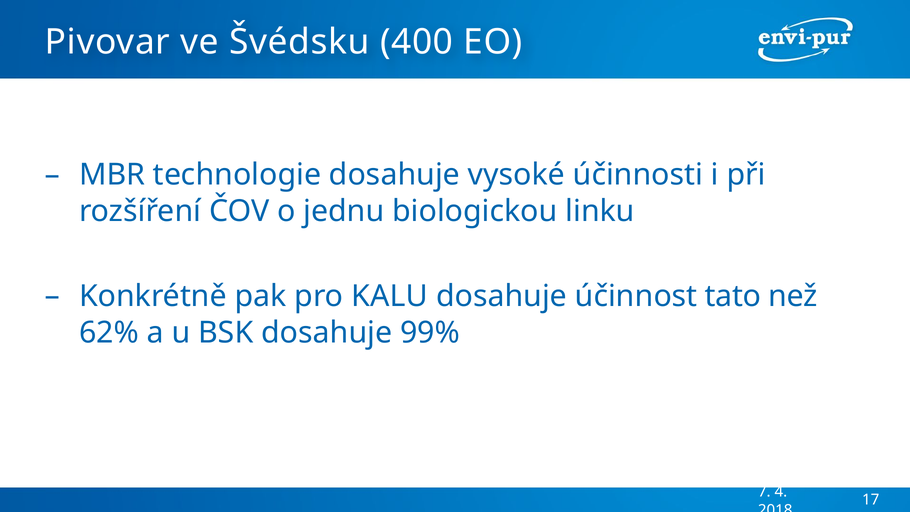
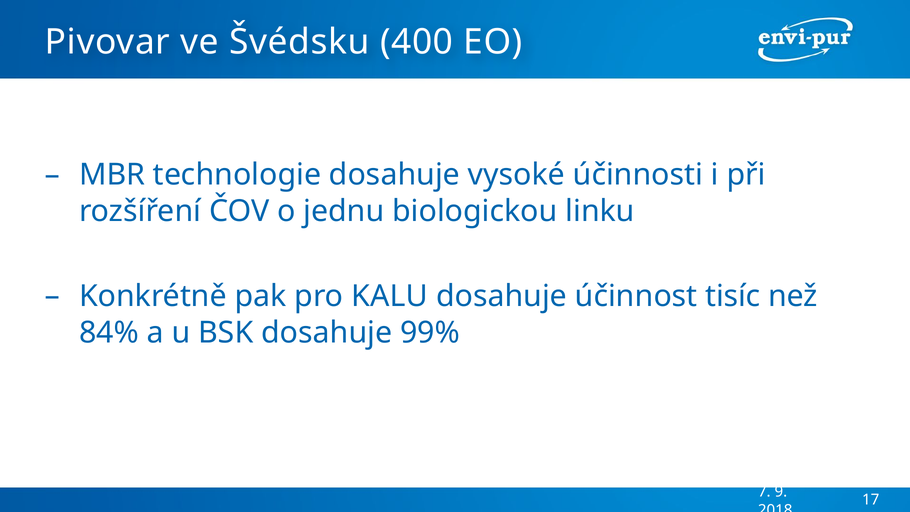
tato: tato -> tisíc
62%: 62% -> 84%
4: 4 -> 9
